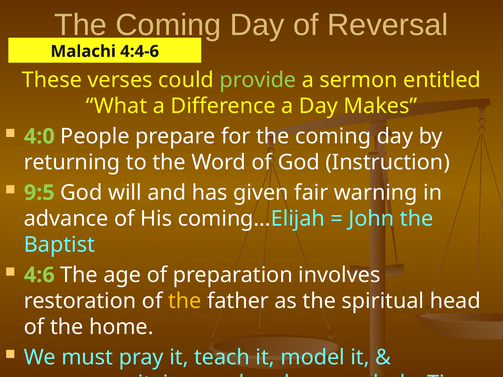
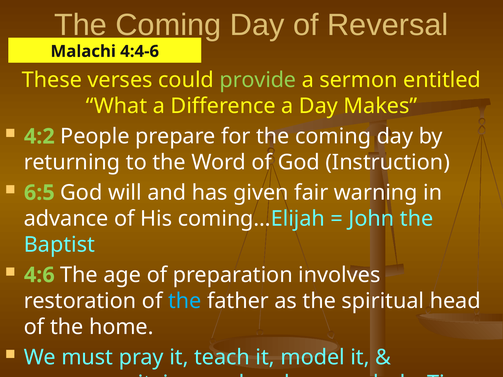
4:0: 4:0 -> 4:2
9:5: 9:5 -> 6:5
the at (185, 301) colour: yellow -> light blue
